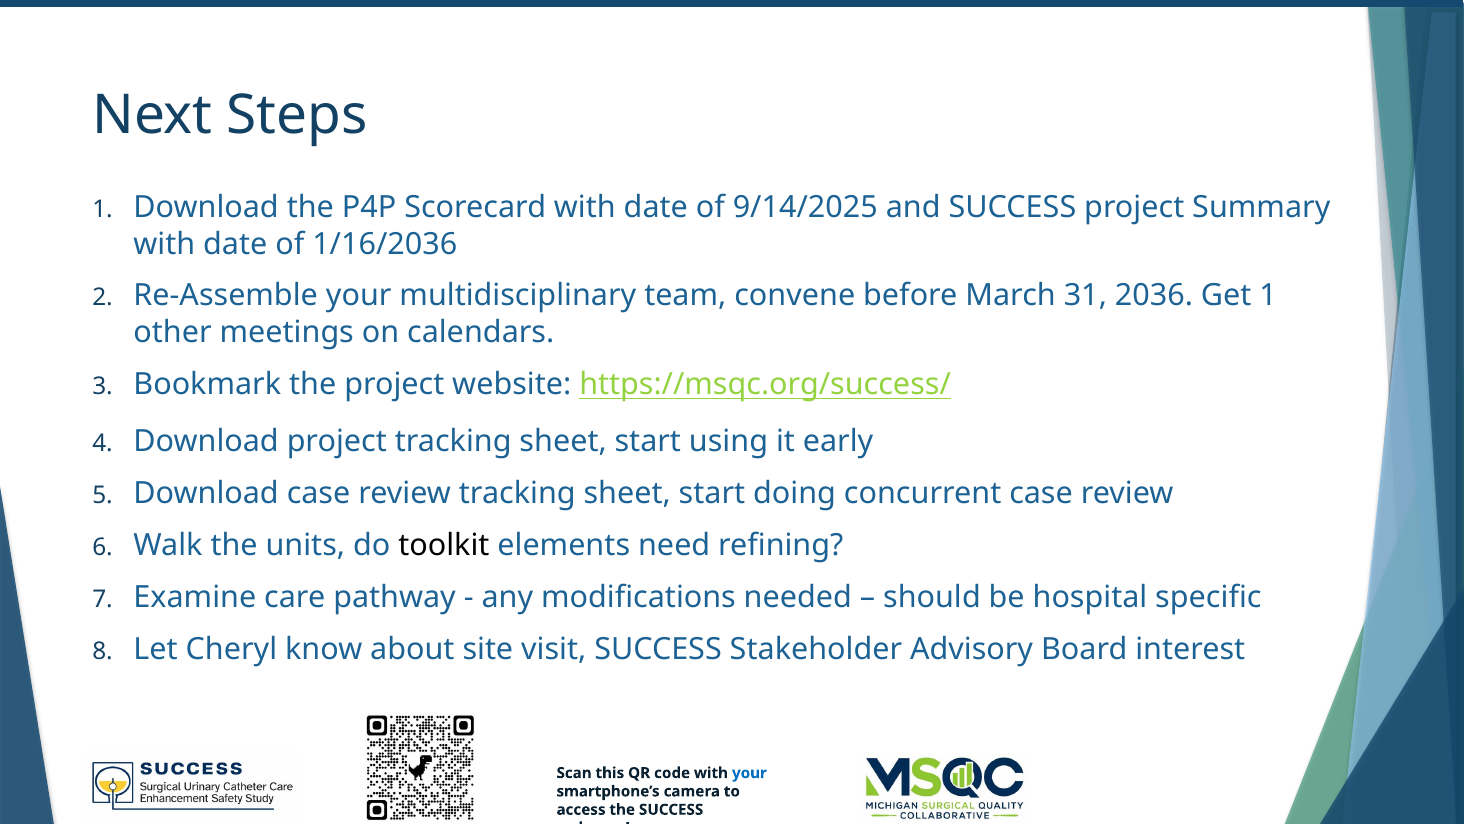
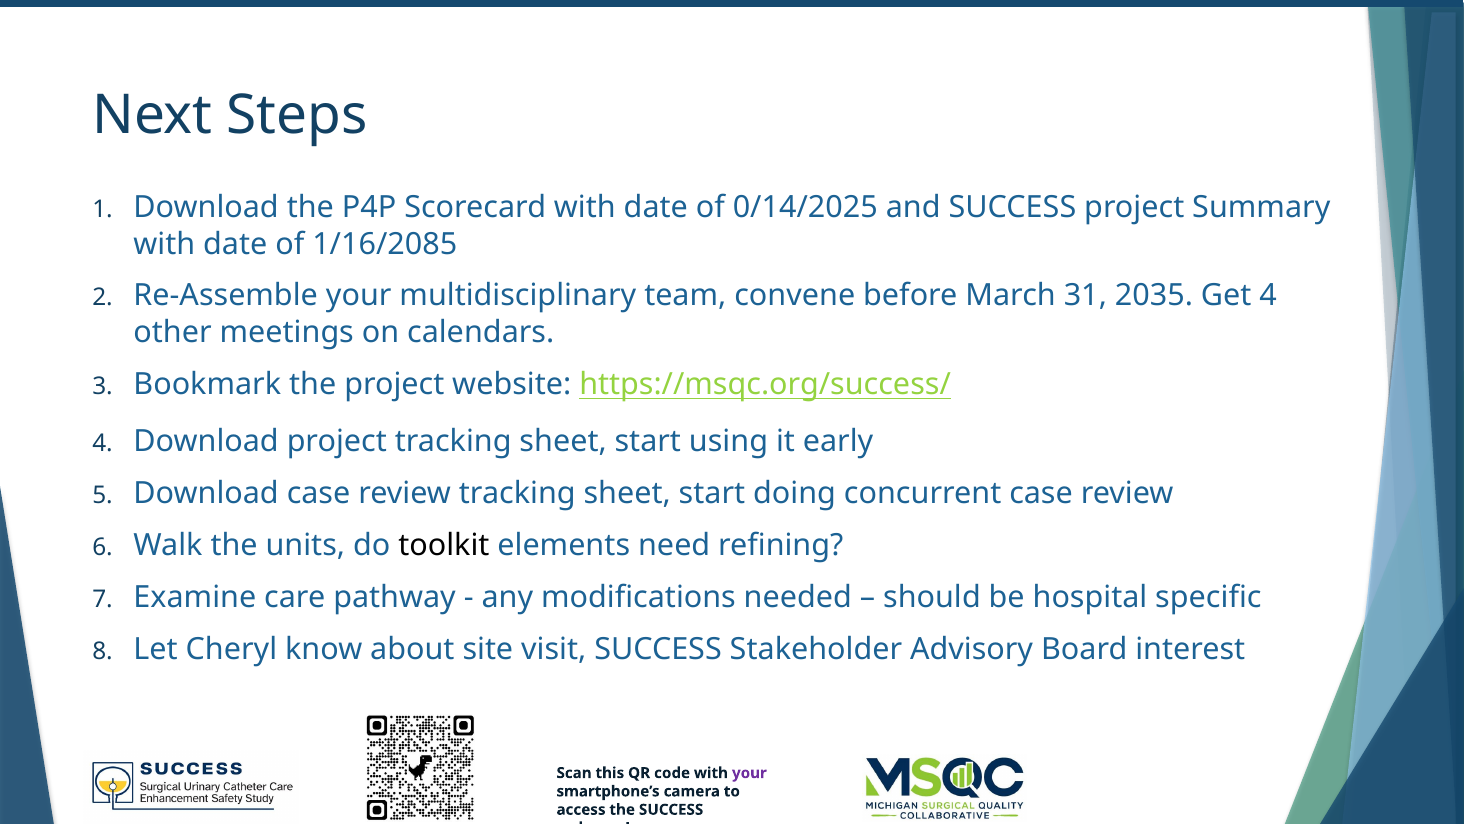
9/14/2025: 9/14/2025 -> 0/14/2025
1/16/2036: 1/16/2036 -> 1/16/2085
2036: 2036 -> 2035
Get 1: 1 -> 4
your at (749, 773) colour: blue -> purple
